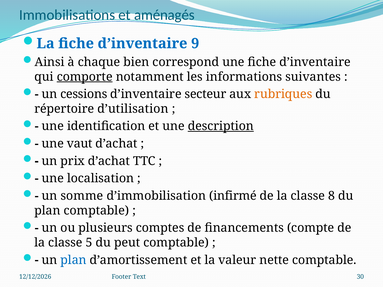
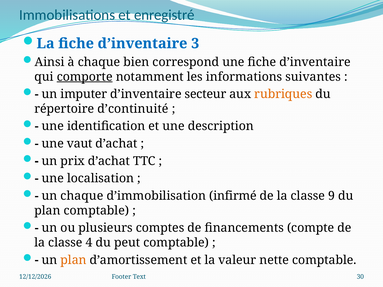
aménagés: aménagés -> enregistré
9: 9 -> 3
cessions: cessions -> imputer
d’utilisation: d’utilisation -> d’continuité
description underline: present -> none
un somme: somme -> chaque
8: 8 -> 9
5: 5 -> 4
plan at (74, 260) colour: blue -> orange
